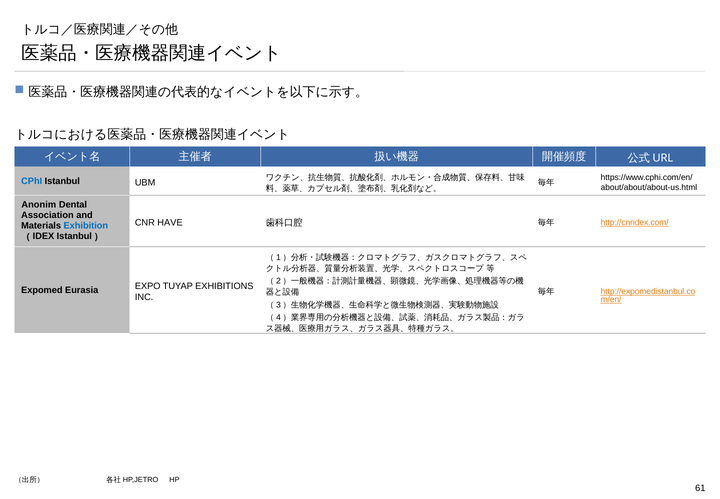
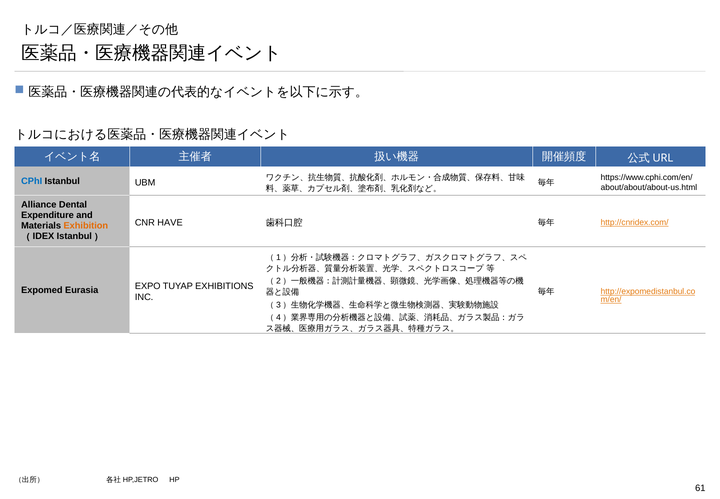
Anonim: Anonim -> Alliance
Association: Association -> Expenditure
Exhibition colour: blue -> orange
